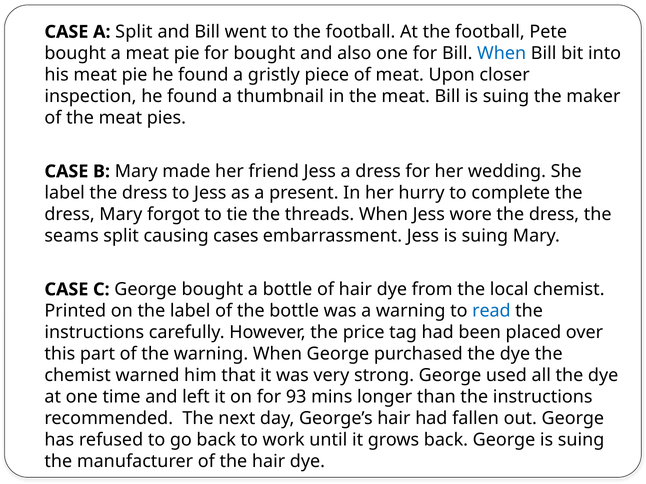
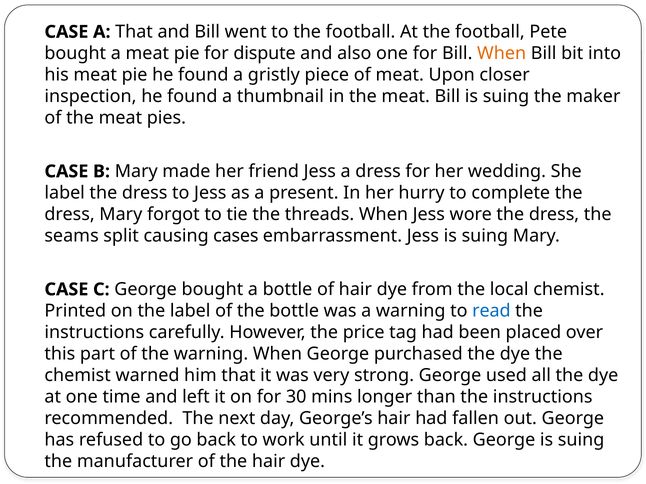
A Split: Split -> That
for bought: bought -> dispute
When at (502, 53) colour: blue -> orange
93: 93 -> 30
